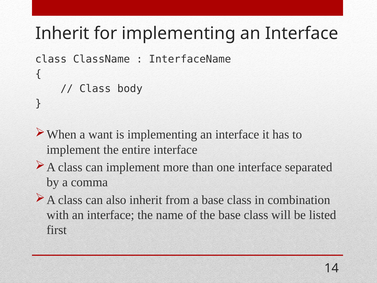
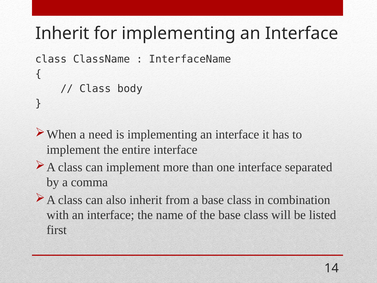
want: want -> need
